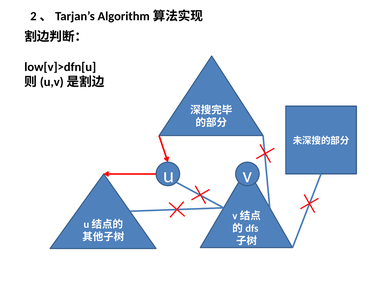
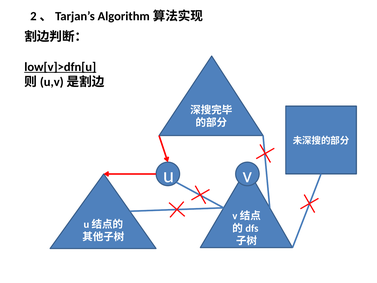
low[v]>dfn[u underline: none -> present
